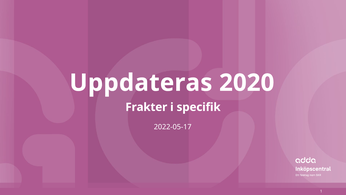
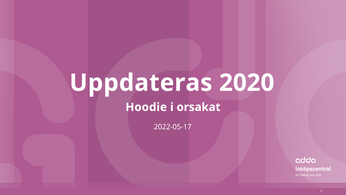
Frakter: Frakter -> Hoodie
specifik: specifik -> orsakat
